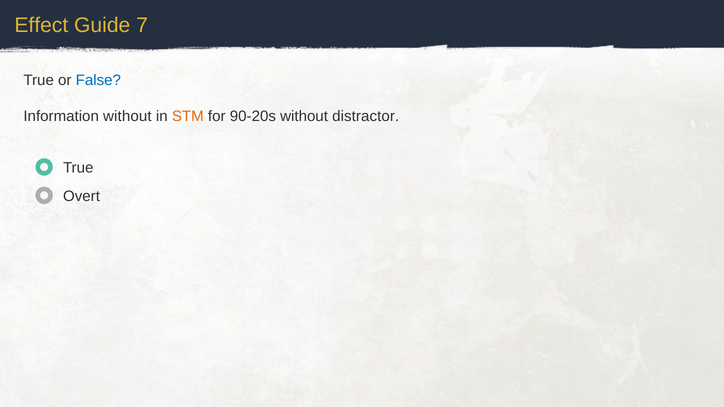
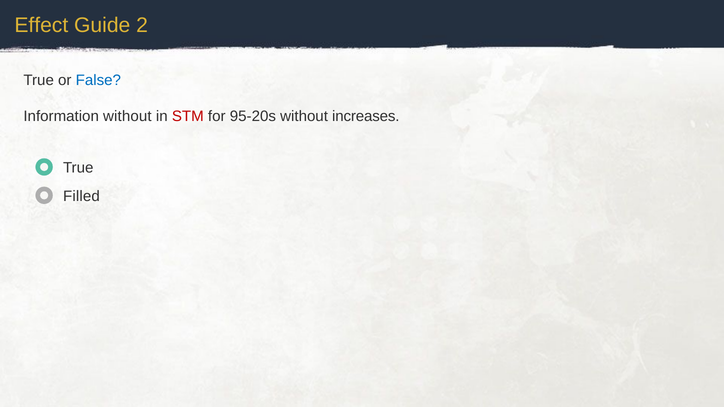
7: 7 -> 2
STM colour: orange -> red
90-20s: 90-20s -> 95-20s
distractor: distractor -> increases
Overt: Overt -> Filled
